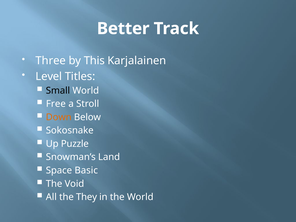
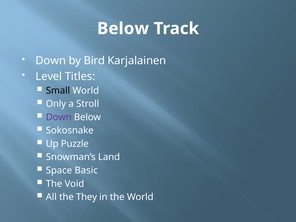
Better at (123, 29): Better -> Below
Three at (51, 61): Three -> Down
This: This -> Bird
Free: Free -> Only
Down at (59, 117) colour: orange -> purple
